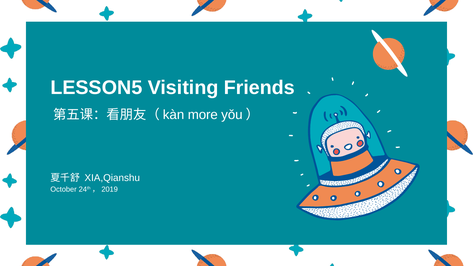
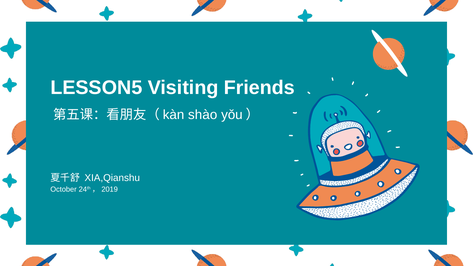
more: more -> shào
